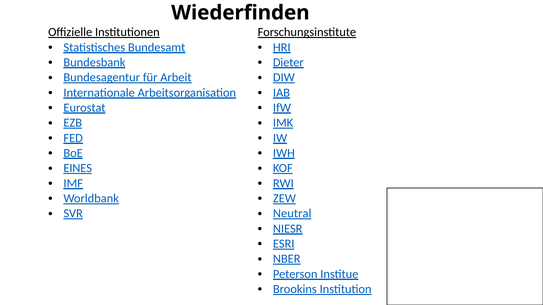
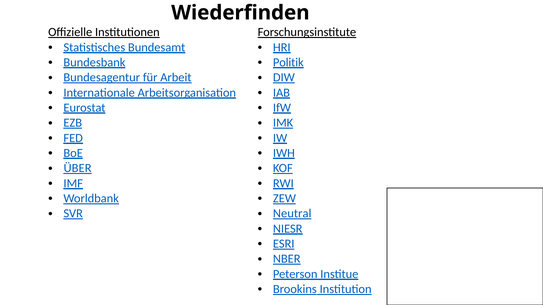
Dieter: Dieter -> Politik
EINES: EINES -> ÜBER
